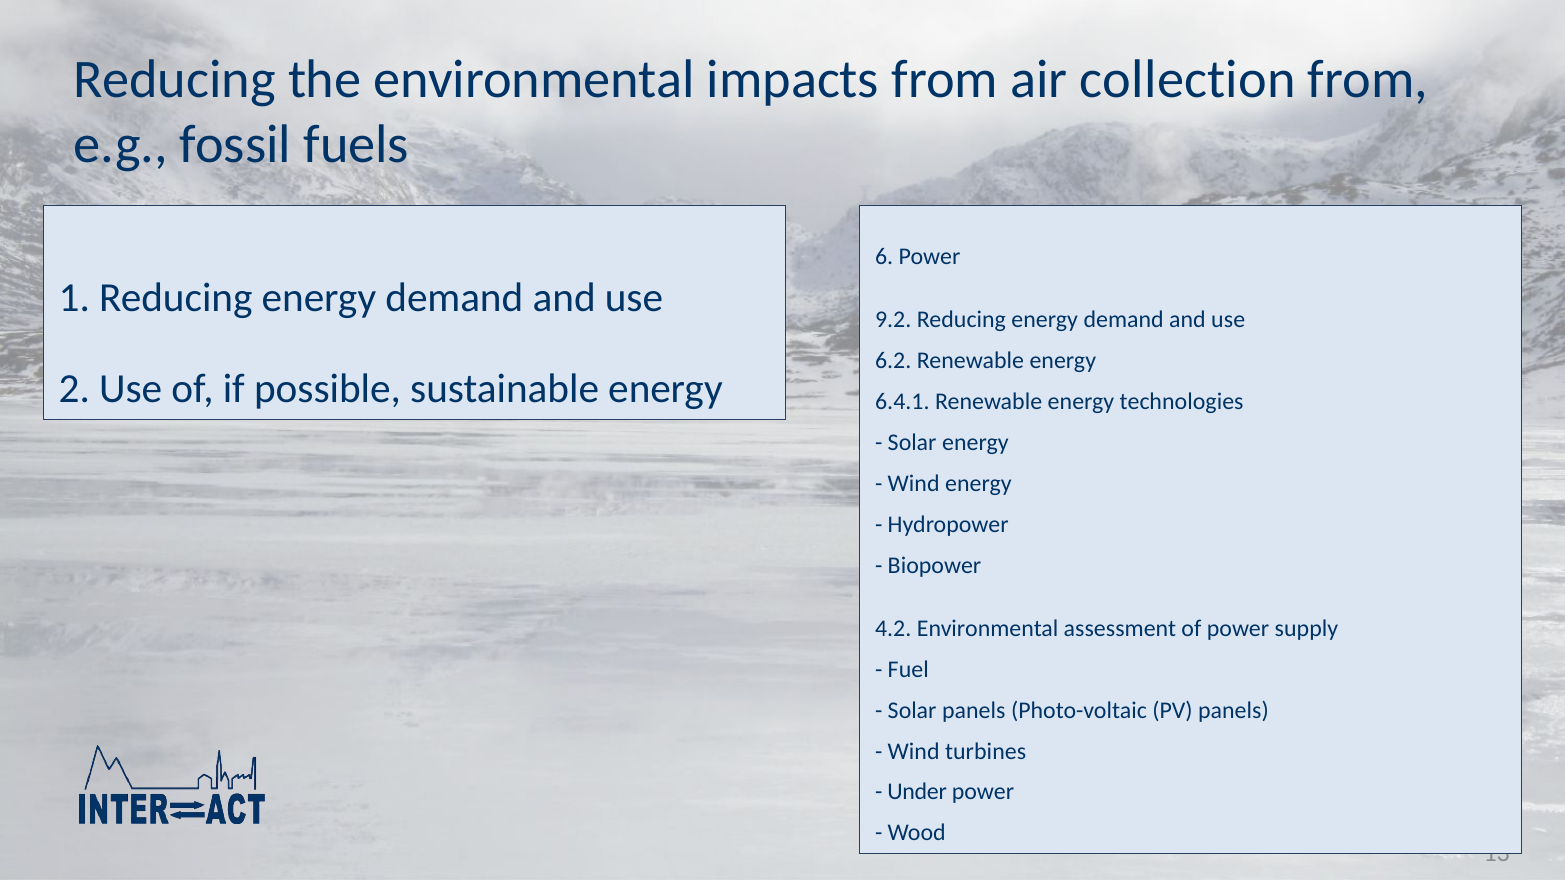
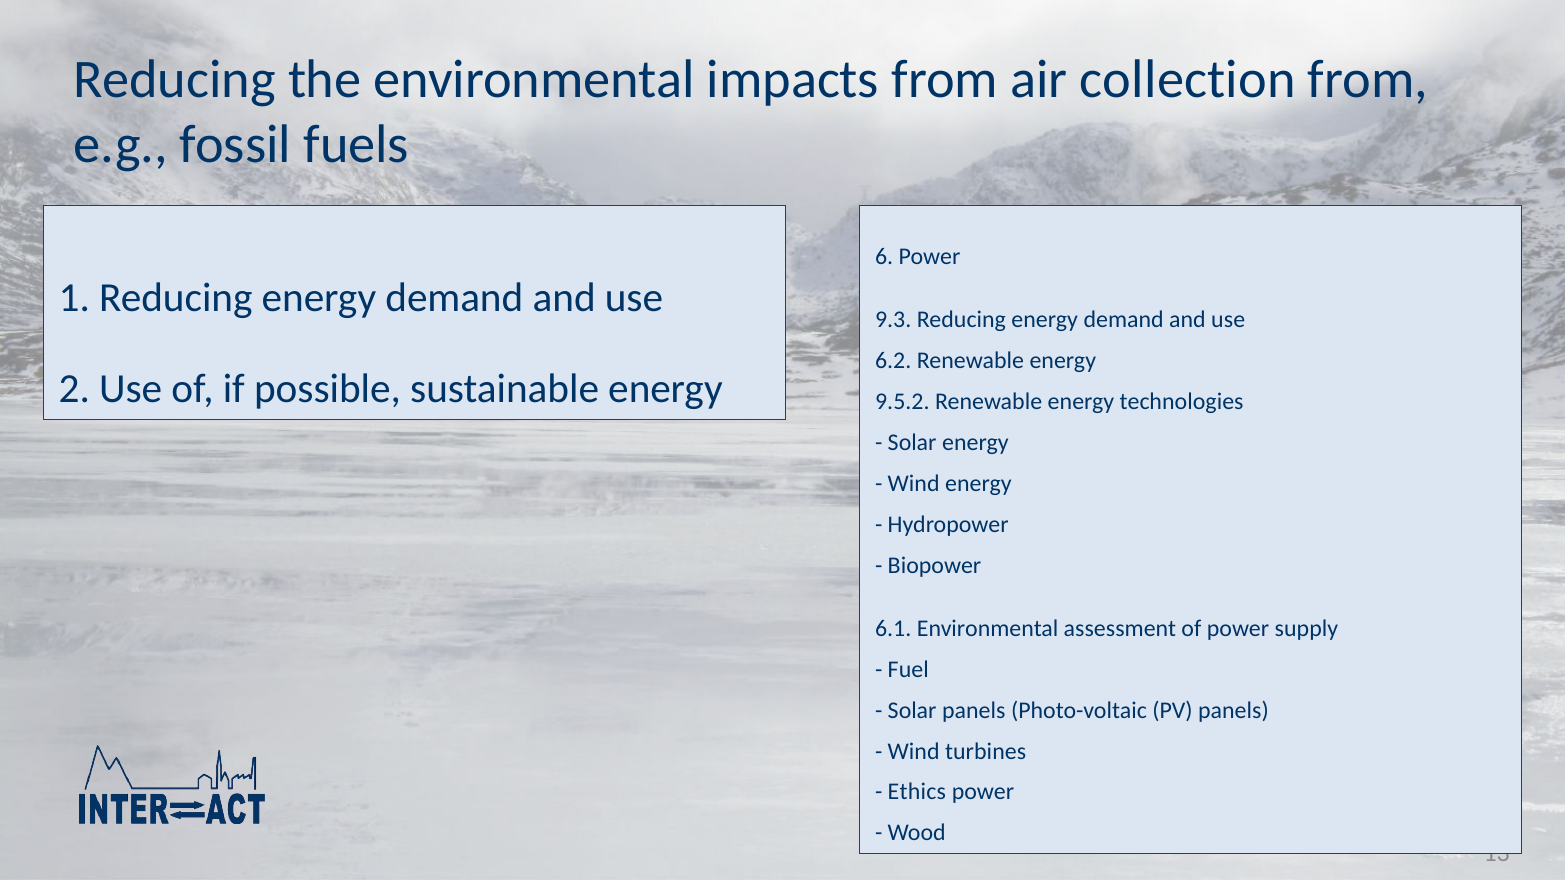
9.2: 9.2 -> 9.3
6.4.1: 6.4.1 -> 9.5.2
4.2: 4.2 -> 6.1
Under: Under -> Ethics
